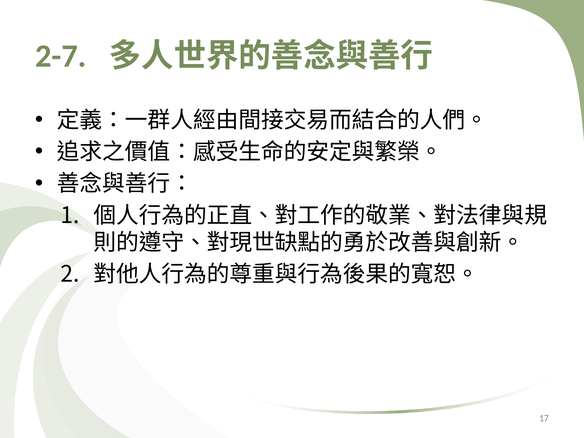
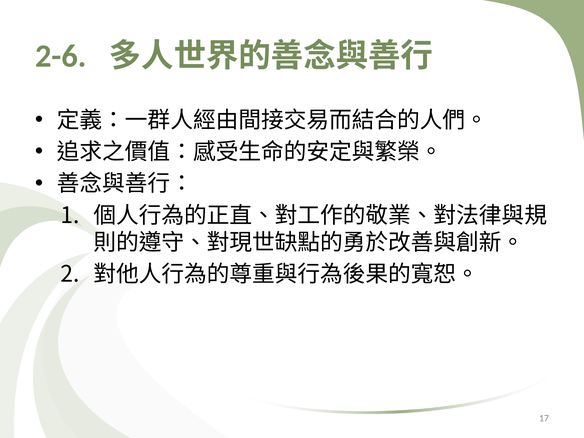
2-7: 2-7 -> 2-6
